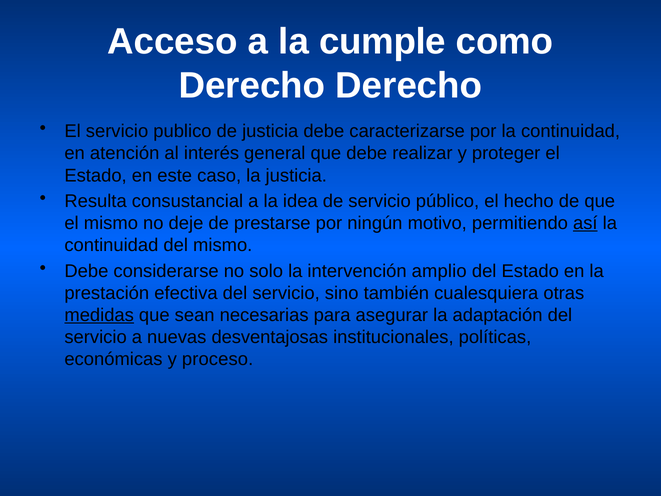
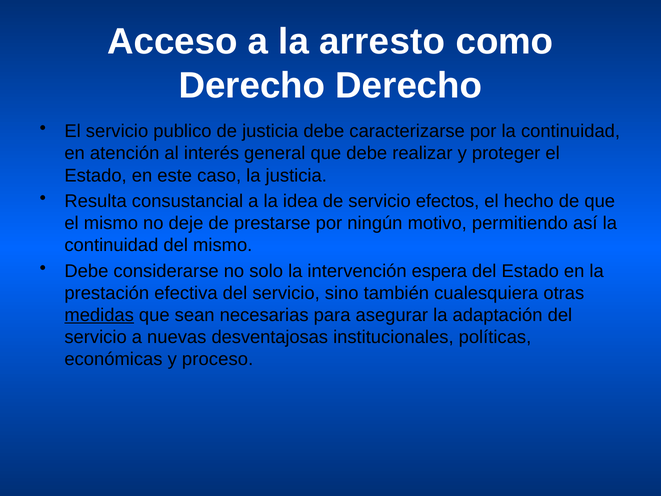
cumple: cumple -> arresto
público: público -> efectos
así underline: present -> none
amplio: amplio -> espera
